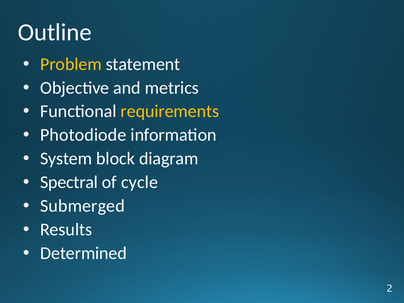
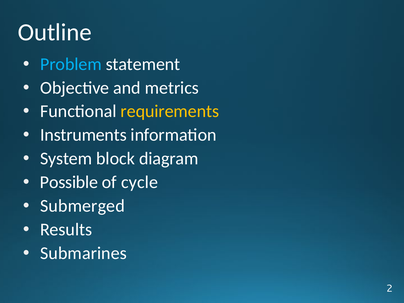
Problem colour: yellow -> light blue
Photodiode: Photodiode -> Instruments
Spectral: Spectral -> Possible
Determined: Determined -> Submarines
